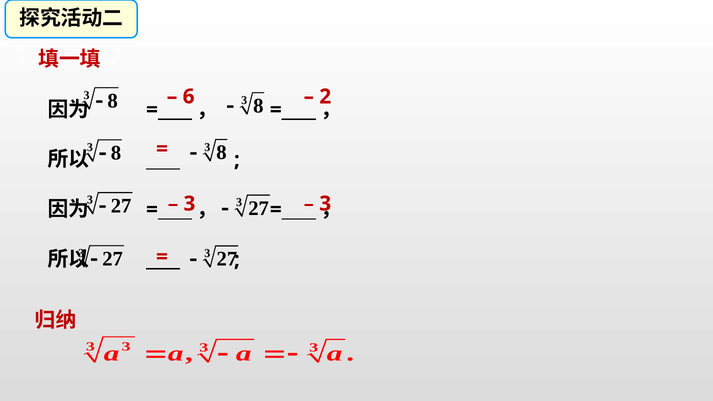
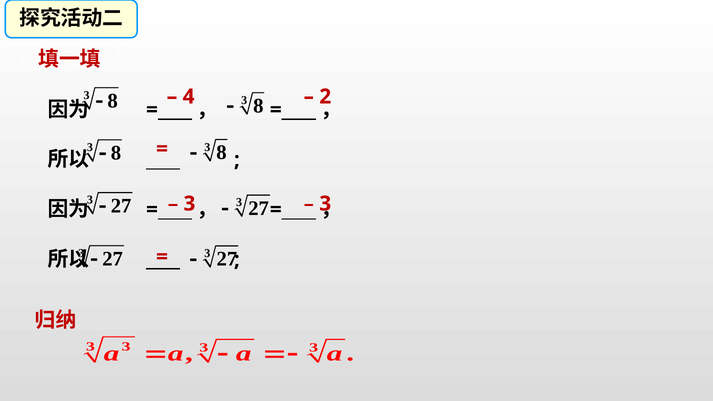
6: 6 -> 4
